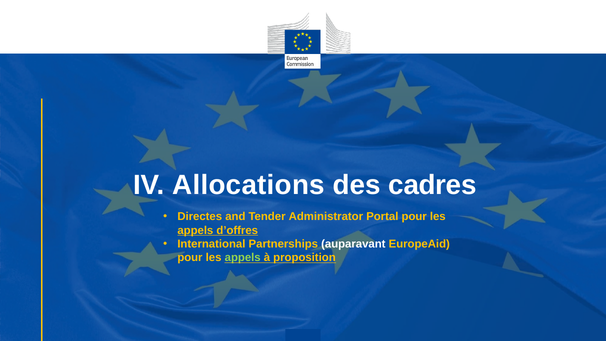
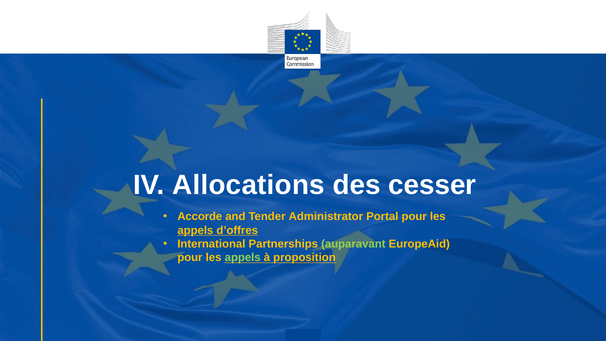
cadres: cadres -> cesser
Directes: Directes -> Accorde
auparavant colour: white -> light green
